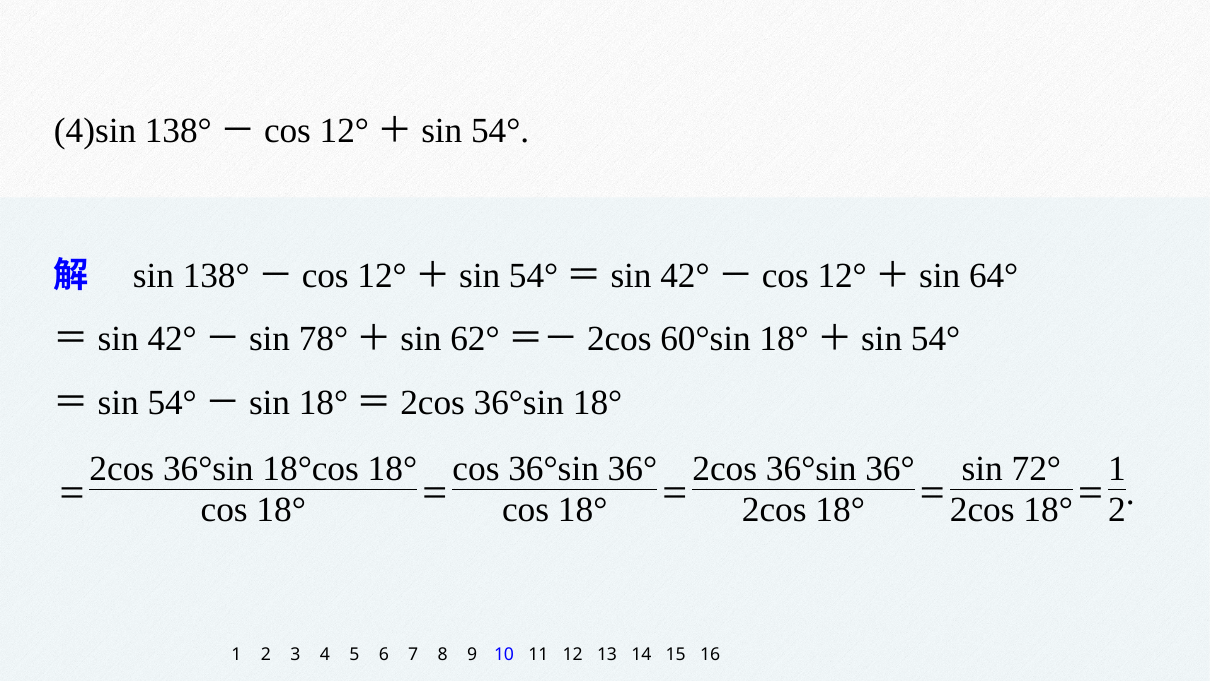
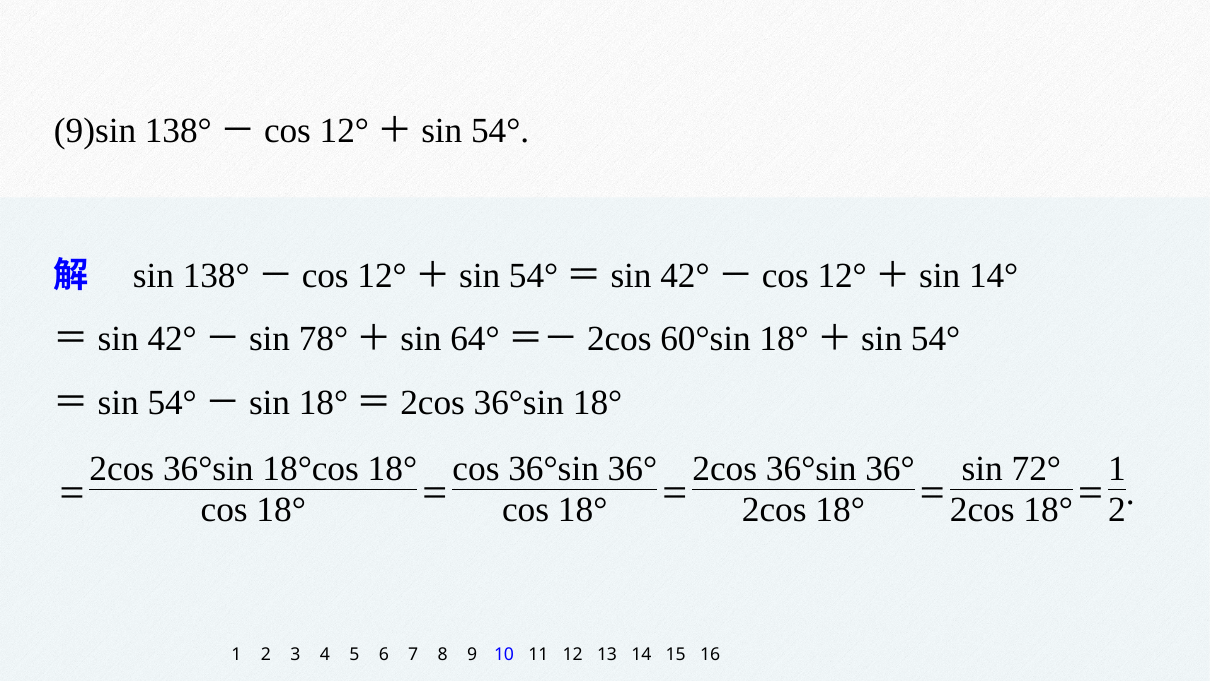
4)sin: 4)sin -> 9)sin
64°: 64° -> 14°
62°: 62° -> 64°
